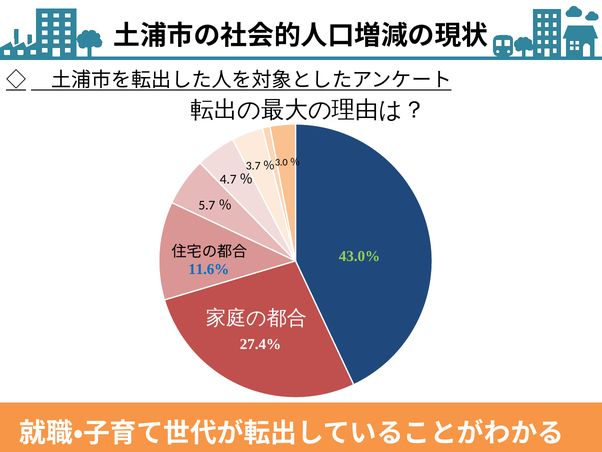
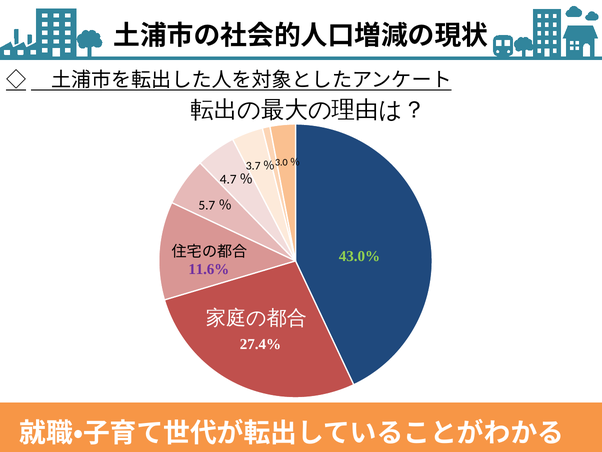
11.6% colour: blue -> purple
